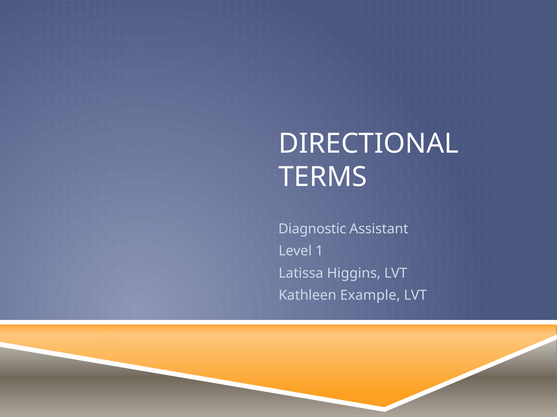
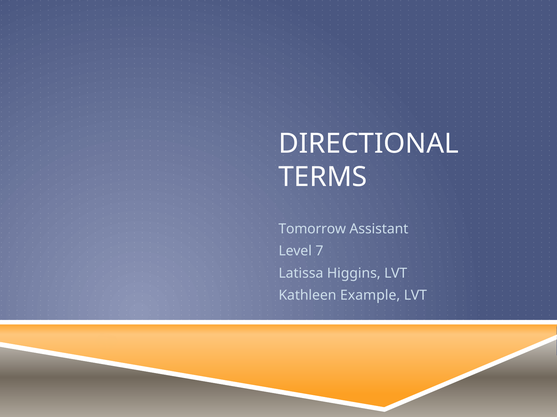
Diagnostic: Diagnostic -> Tomorrow
1: 1 -> 7
